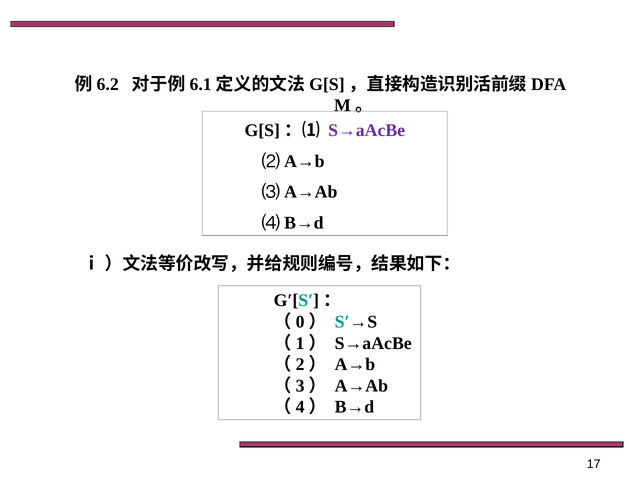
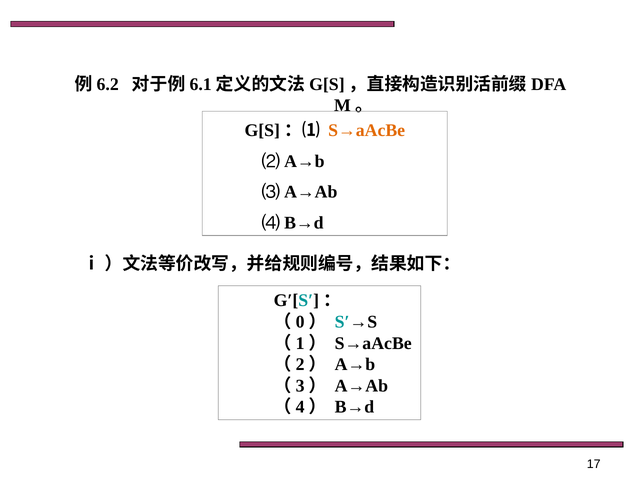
S→aAcBe at (367, 130) colour: purple -> orange
